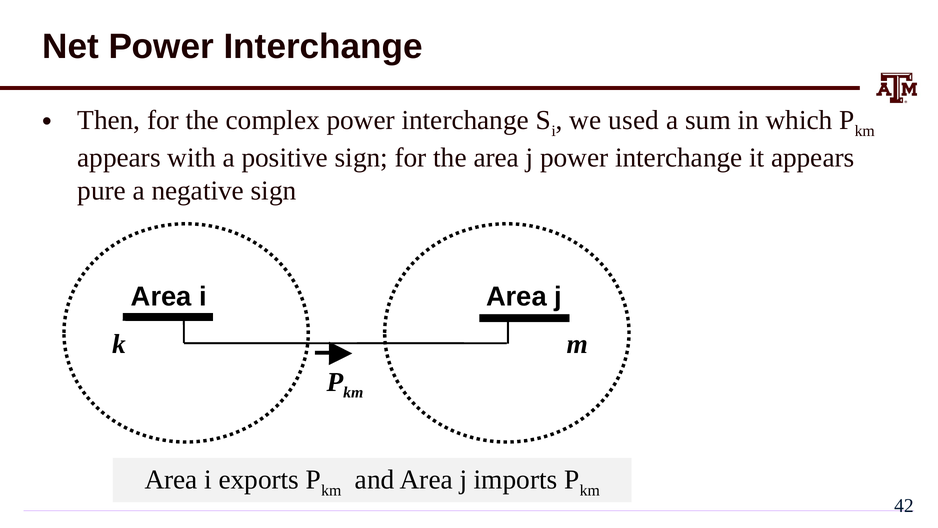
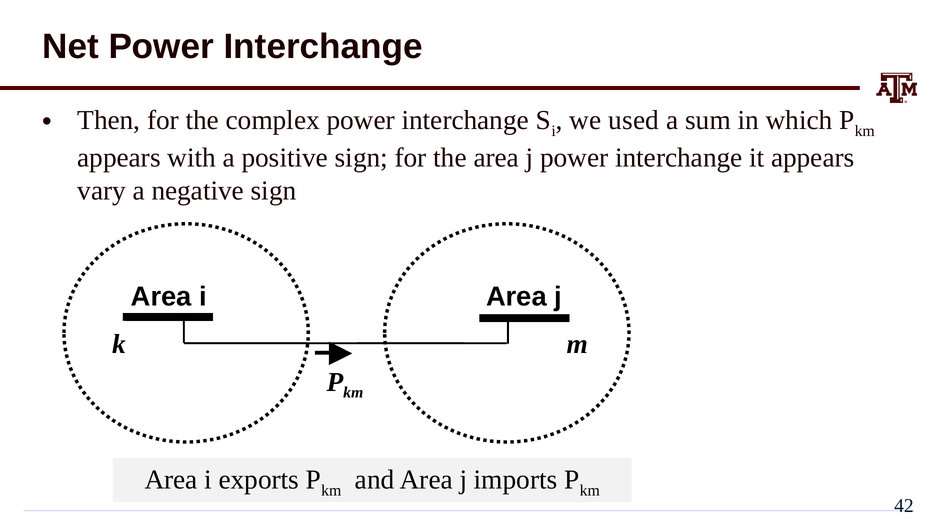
pure: pure -> vary
